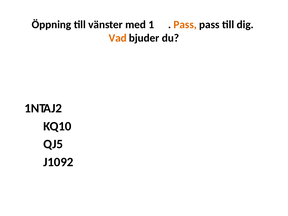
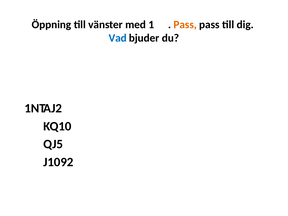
Vad colour: orange -> blue
